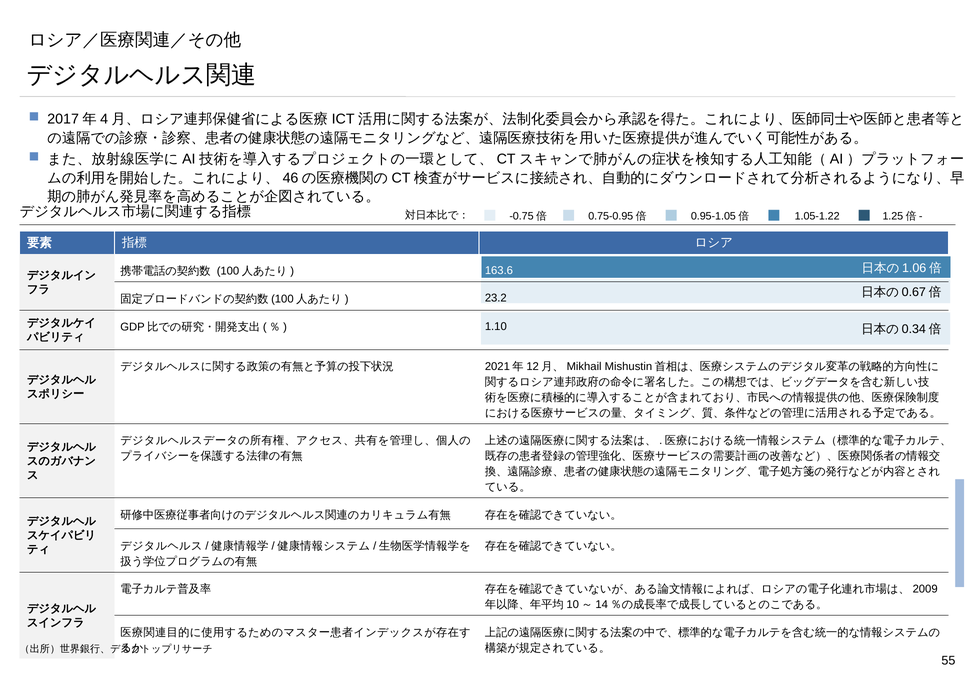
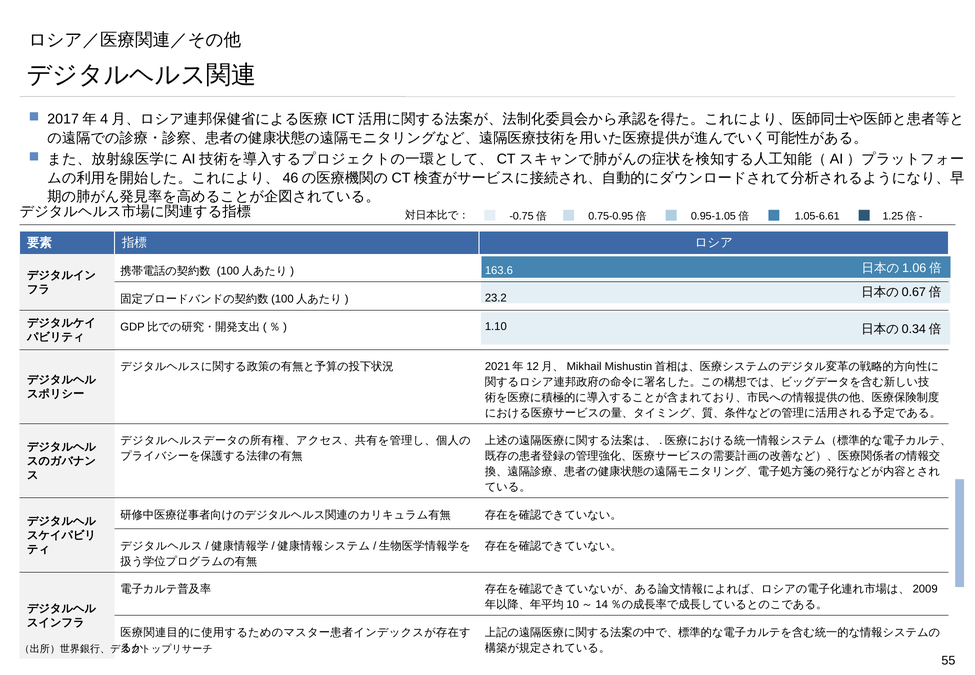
1.05-1.22: 1.05-1.22 -> 1.05-6.61
